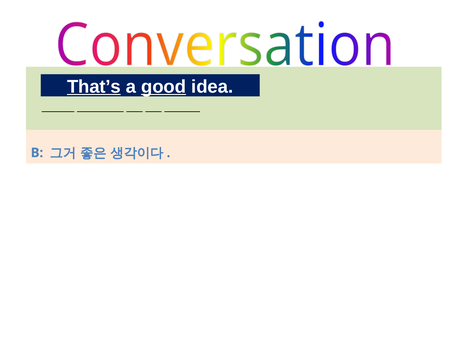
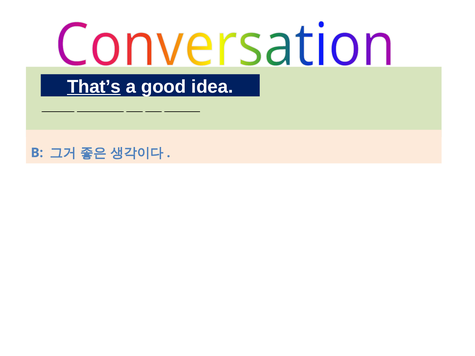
good underline: present -> none
